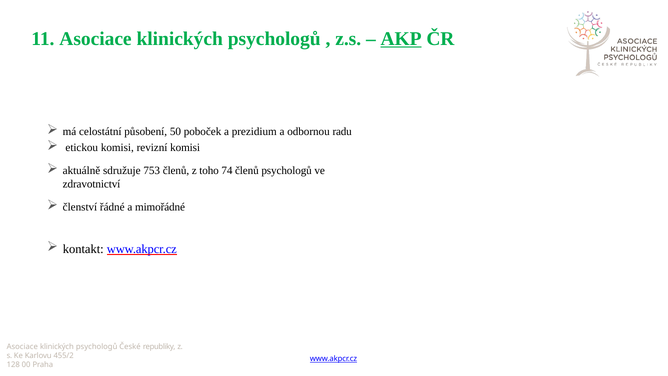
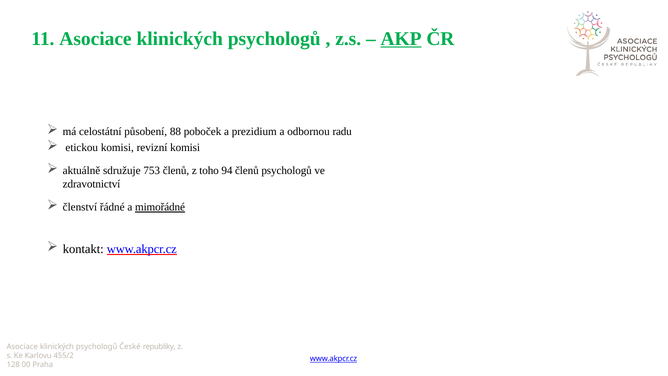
50: 50 -> 88
74: 74 -> 94
mimořádné underline: none -> present
